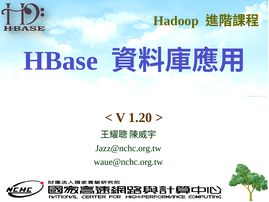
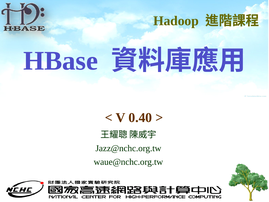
1.20: 1.20 -> 0.40
